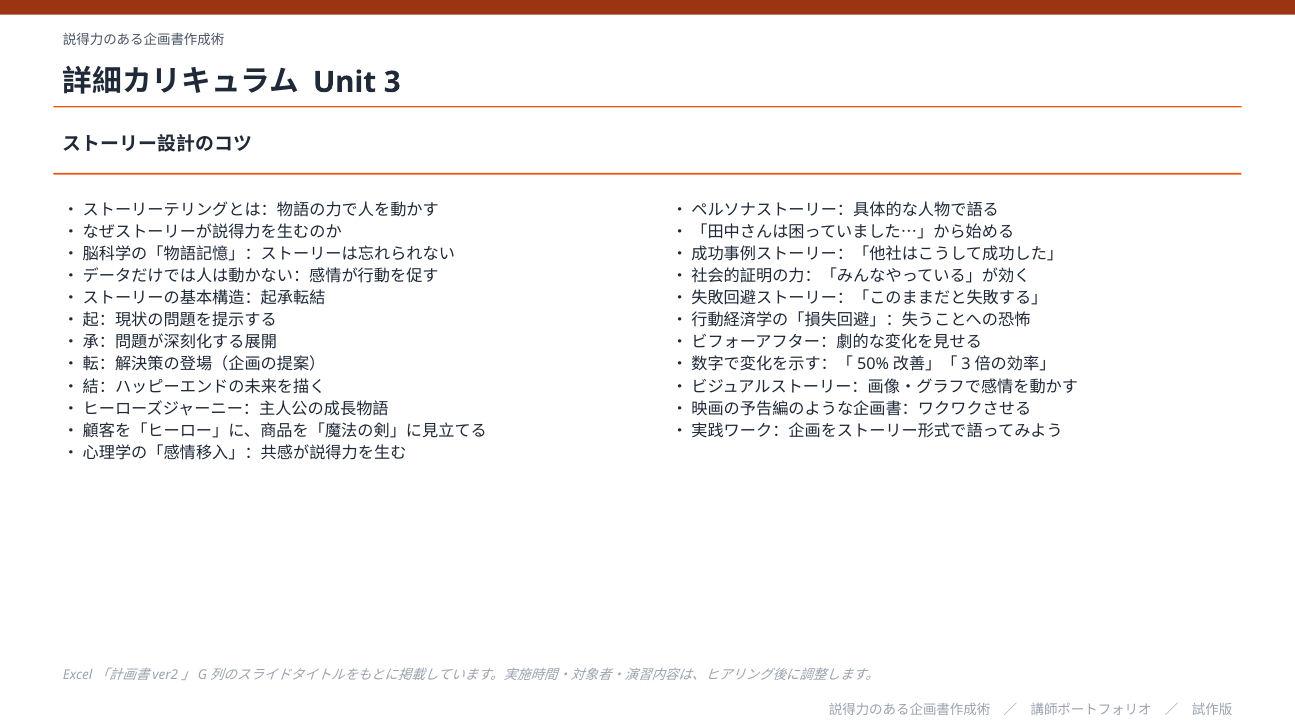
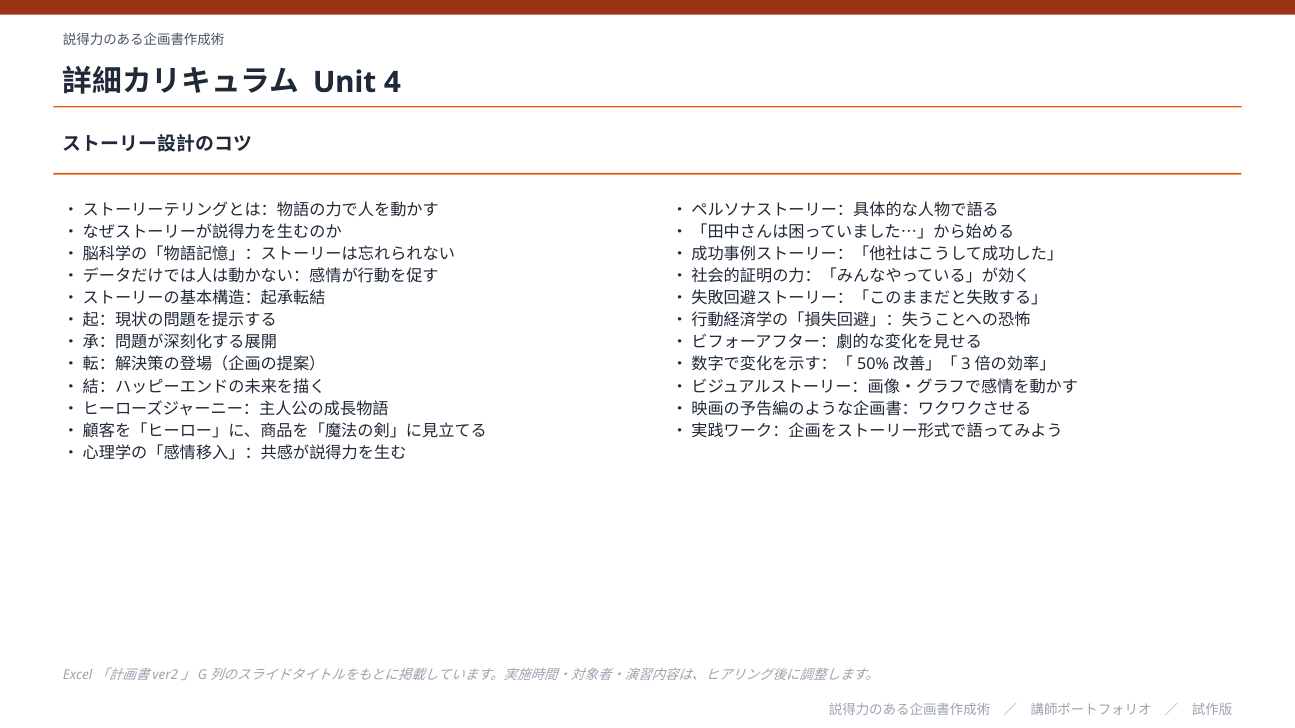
3: 3 -> 4
